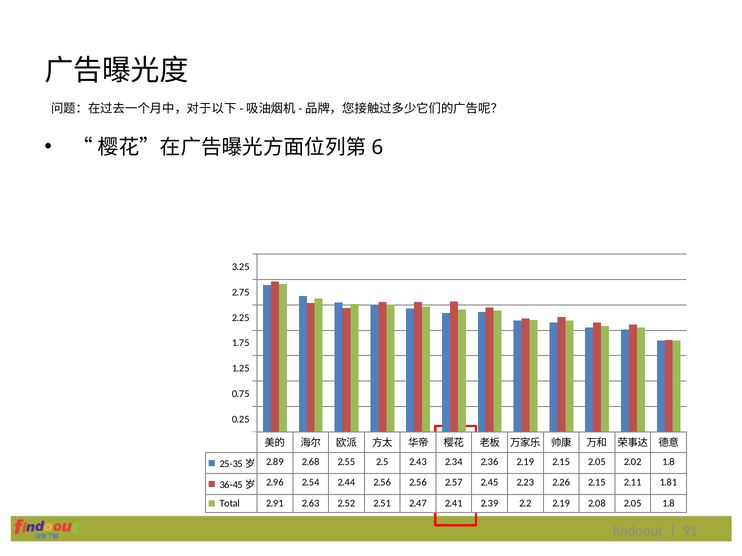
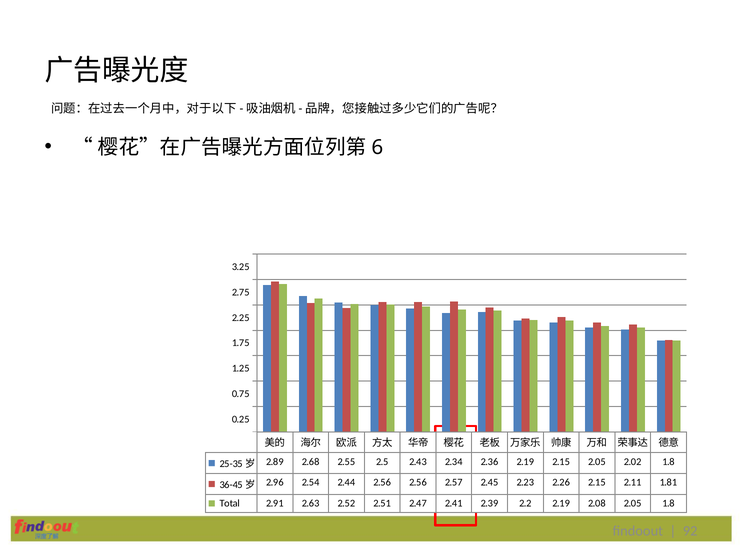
91: 91 -> 92
